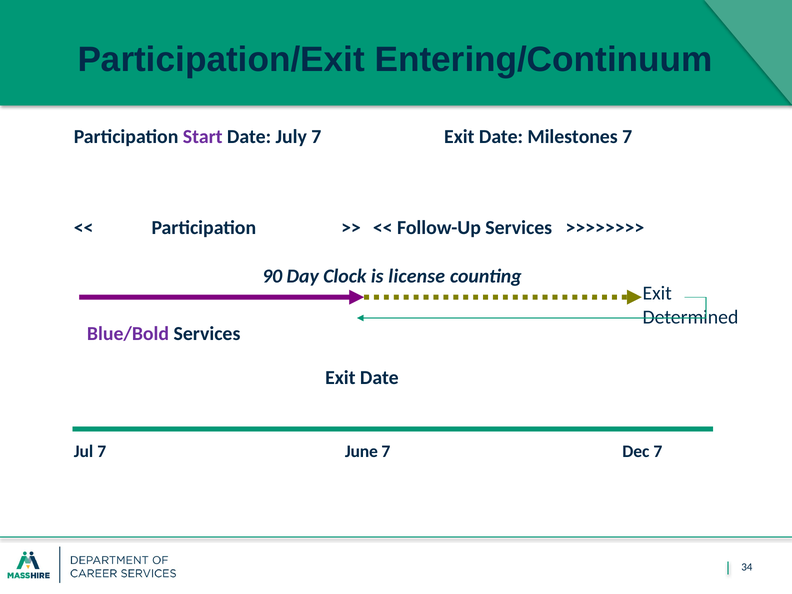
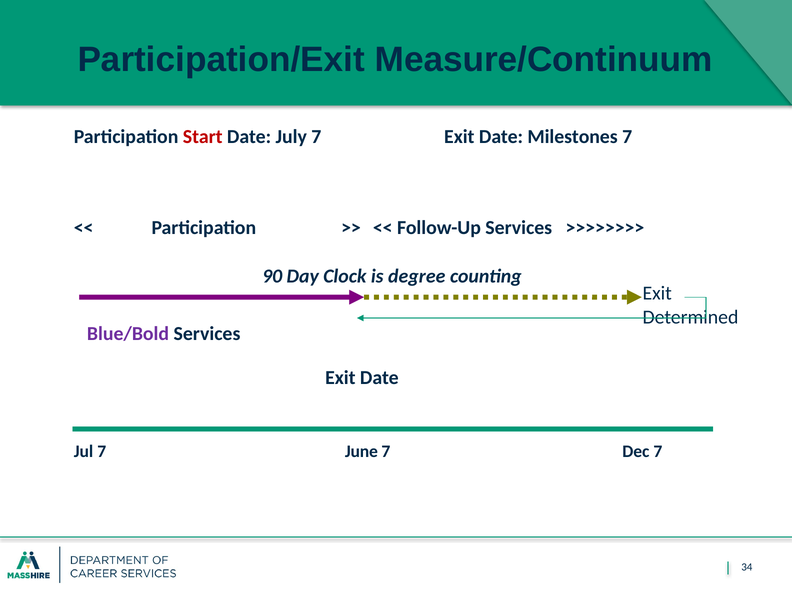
Entering/Continuum: Entering/Continuum -> Measure/Continuum
Start colour: purple -> red
license: license -> degree
